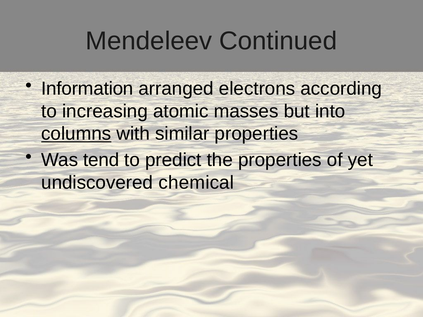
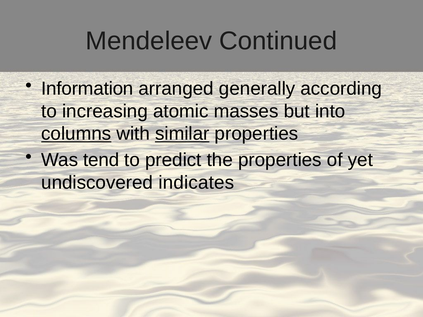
electrons: electrons -> generally
similar underline: none -> present
chemical: chemical -> indicates
